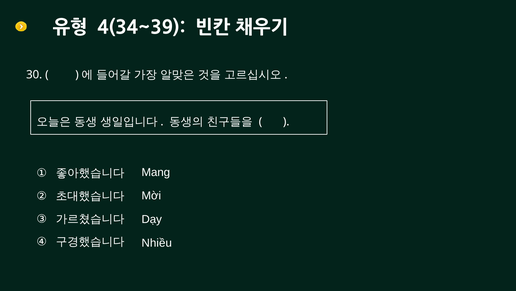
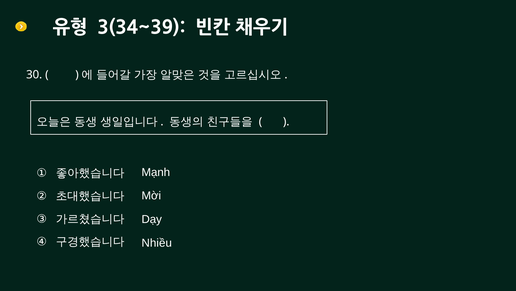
4(34~39: 4(34~39 -> 3(34~39
Mang: Mang -> Mạnh
